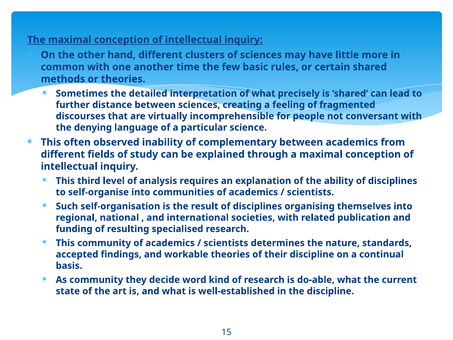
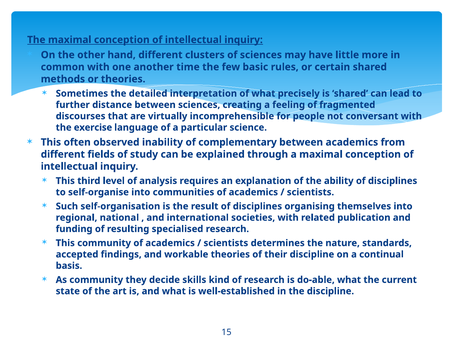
denying: denying -> exercise
word: word -> skills
